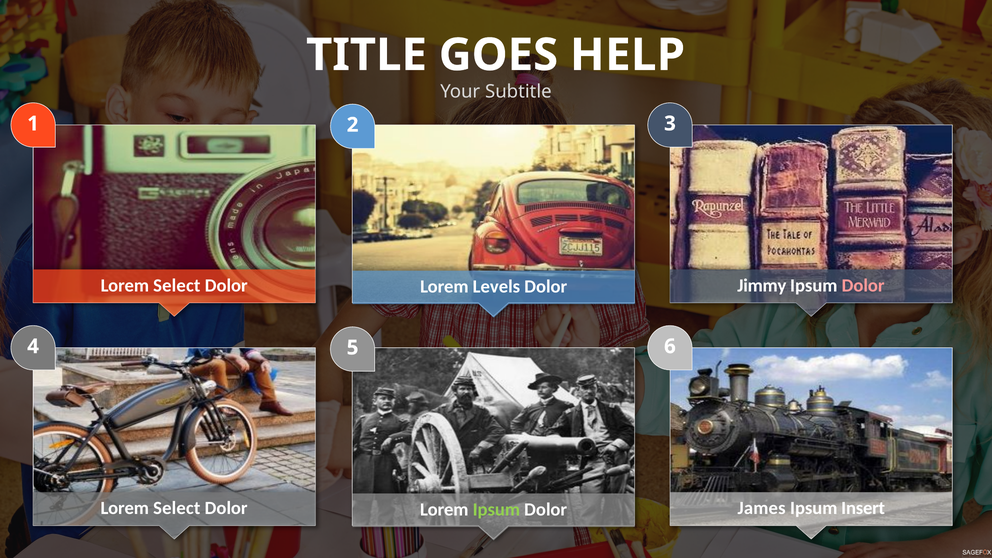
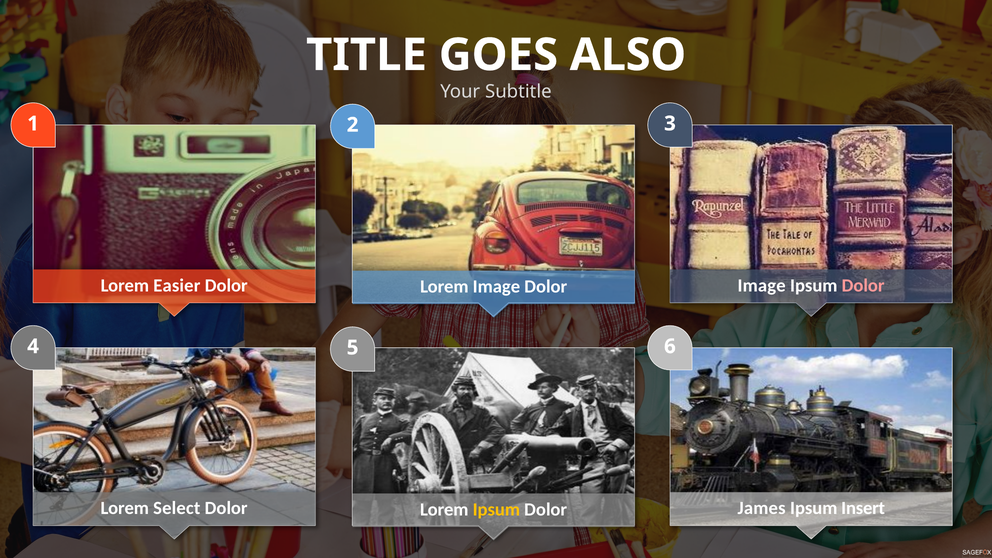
HELP: HELP -> ALSO
Select at (177, 285): Select -> Easier
Jimmy at (762, 285): Jimmy -> Image
Lorem Levels: Levels -> Image
Ipsum at (496, 510) colour: light green -> yellow
